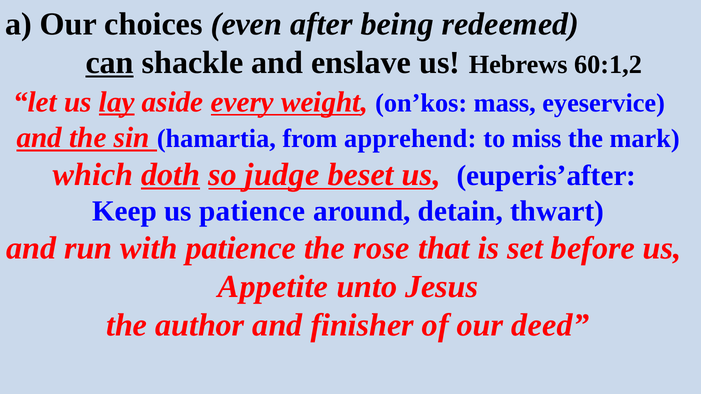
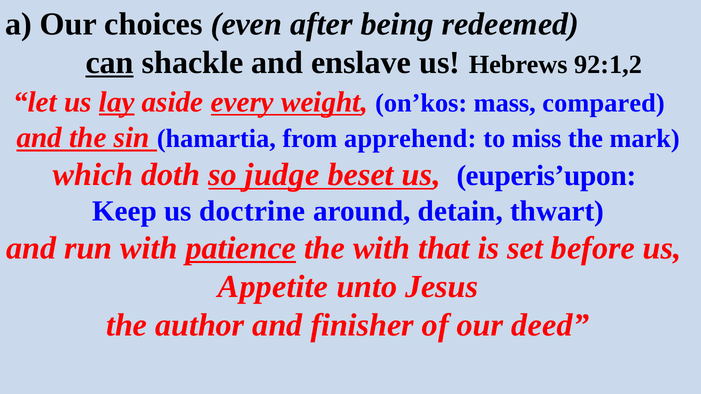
60:1,2: 60:1,2 -> 92:1,2
eyeservice: eyeservice -> compared
doth underline: present -> none
euperis’after: euperis’after -> euperis’upon
us patience: patience -> doctrine
patience at (241, 248) underline: none -> present
the rose: rose -> with
